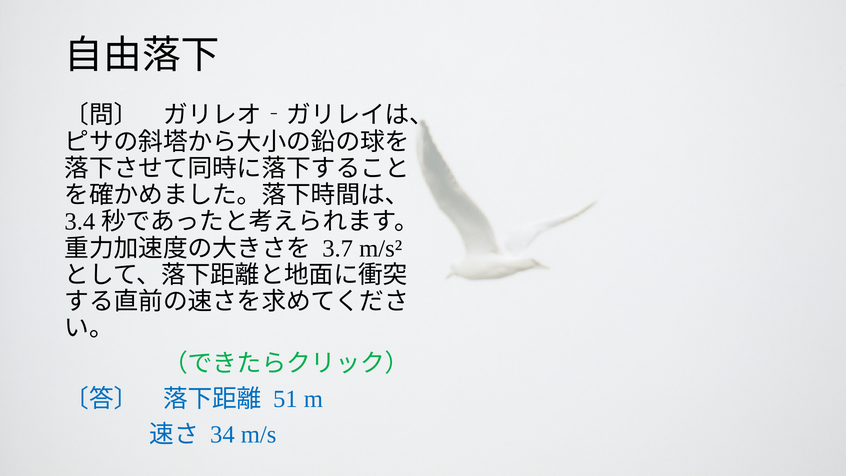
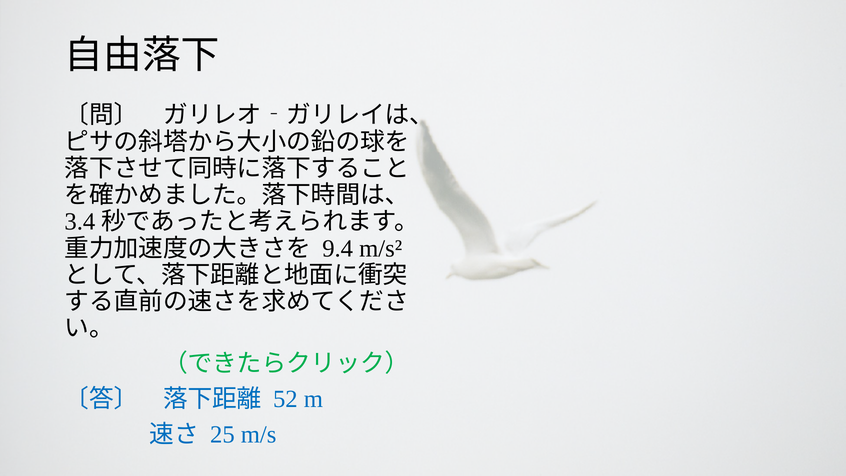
3.7: 3.7 -> 9.4
51: 51 -> 52
34: 34 -> 25
